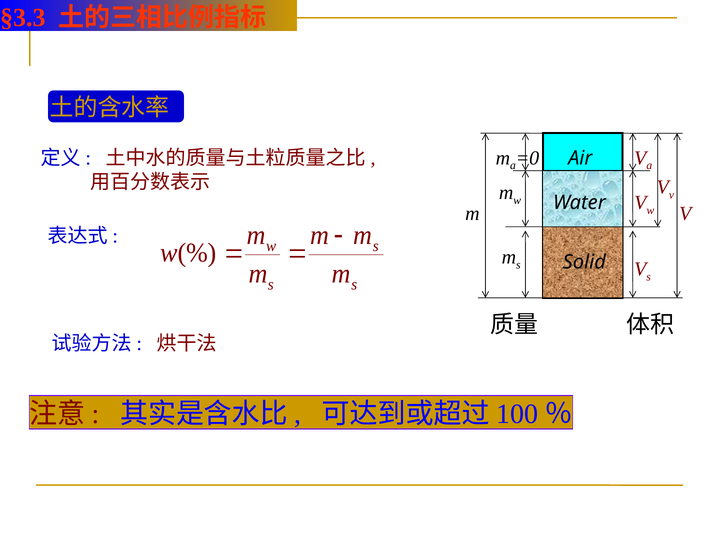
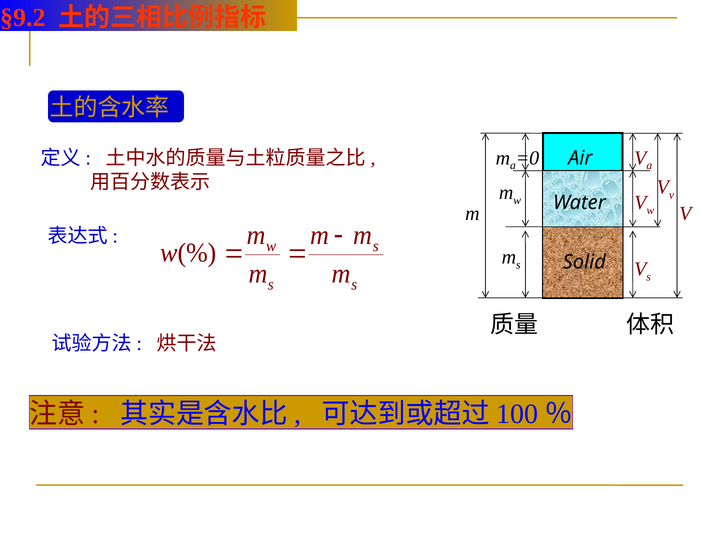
§3.3: §3.3 -> §9.2
